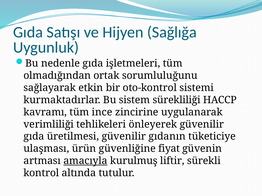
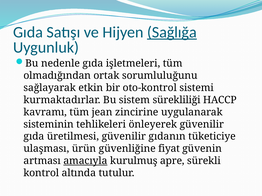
Sağlığa underline: none -> present
ince: ince -> jean
verimliliği: verimliliği -> sisteminin
liftir: liftir -> apre
